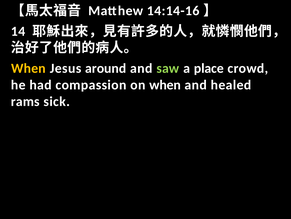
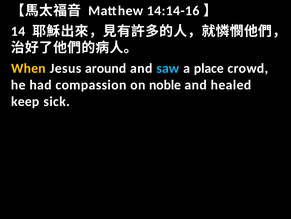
saw colour: light green -> light blue
on when: when -> noble
rams: rams -> keep
